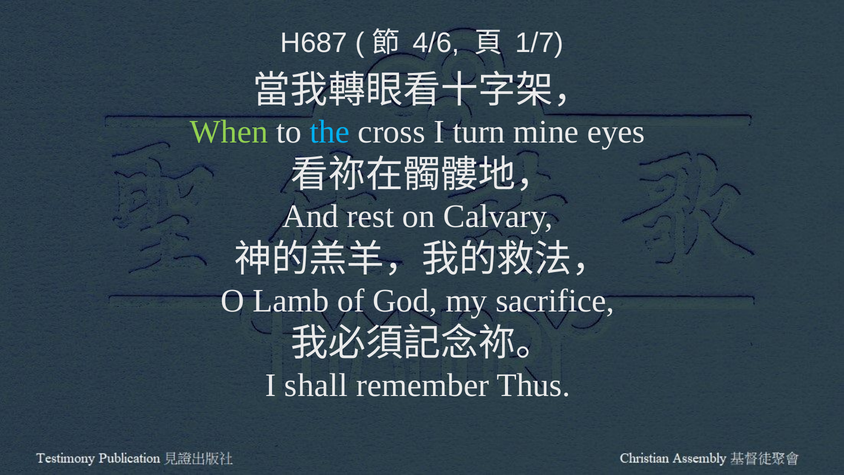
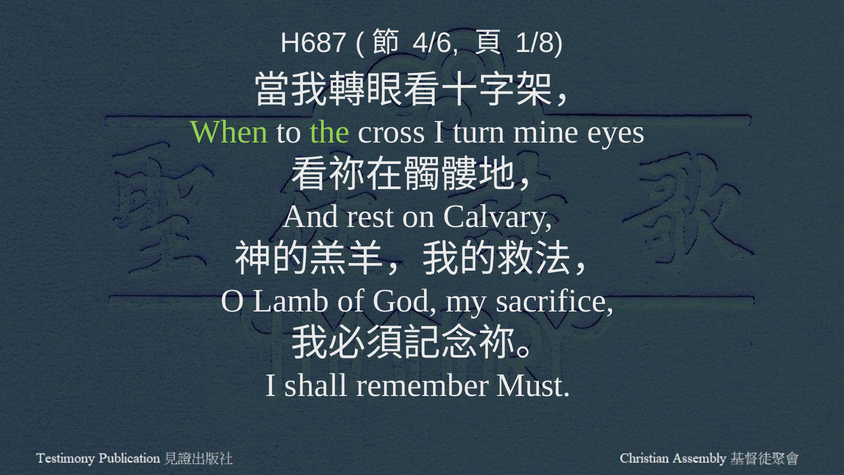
1/7: 1/7 -> 1/8
the colour: light blue -> light green
Thus: Thus -> Must
